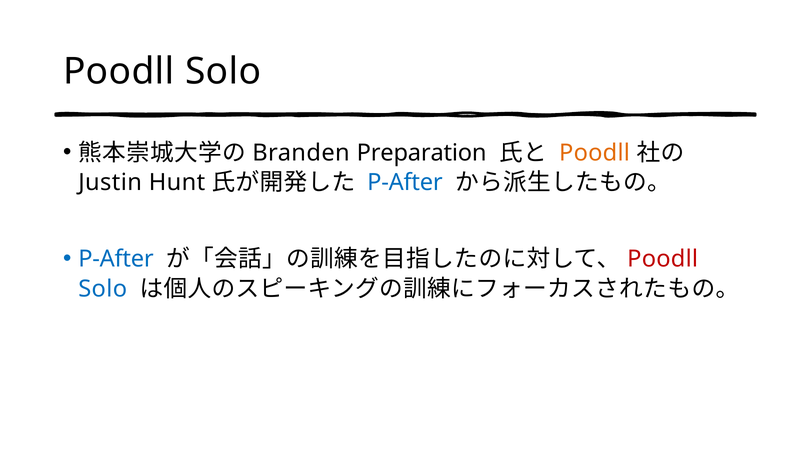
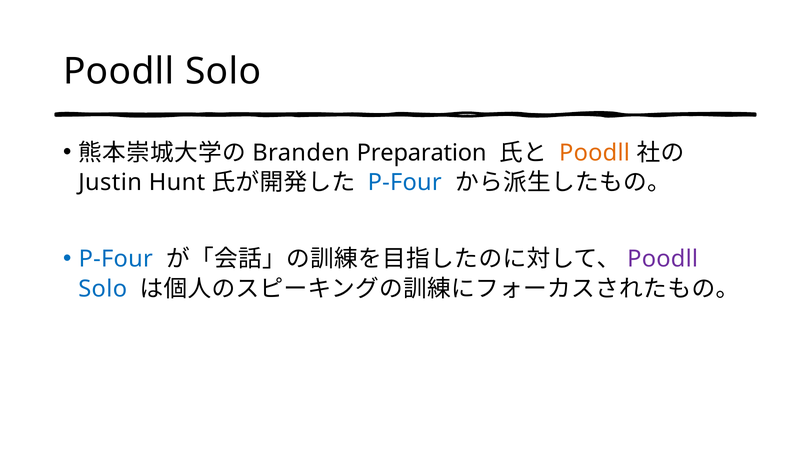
P-After at (405, 183): P-After -> P-Four
P-After at (116, 259): P-After -> P-Four
Poodll at (663, 259) colour: red -> purple
